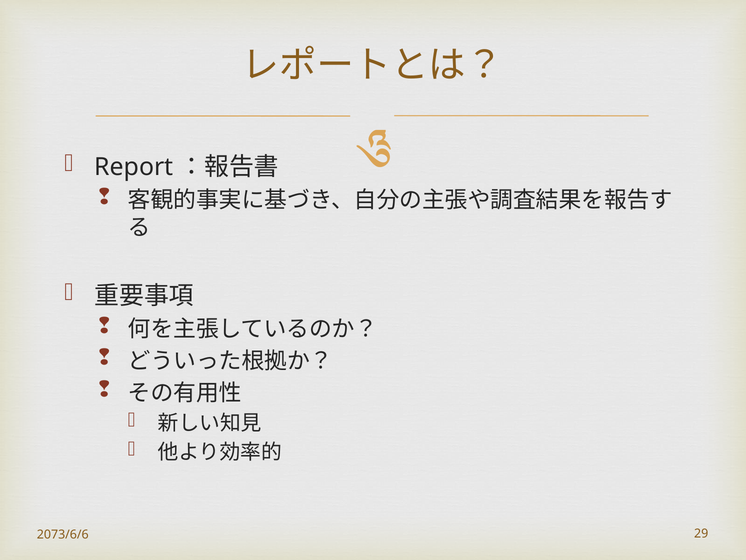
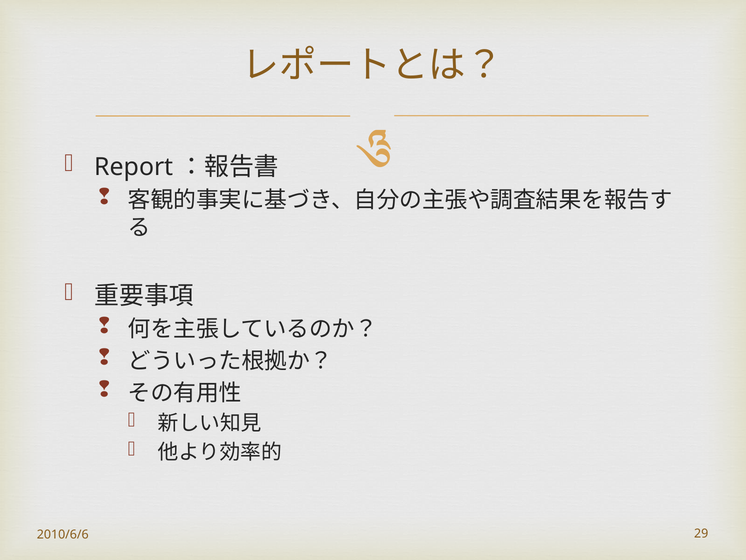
2073/6/6: 2073/6/6 -> 2010/6/6
